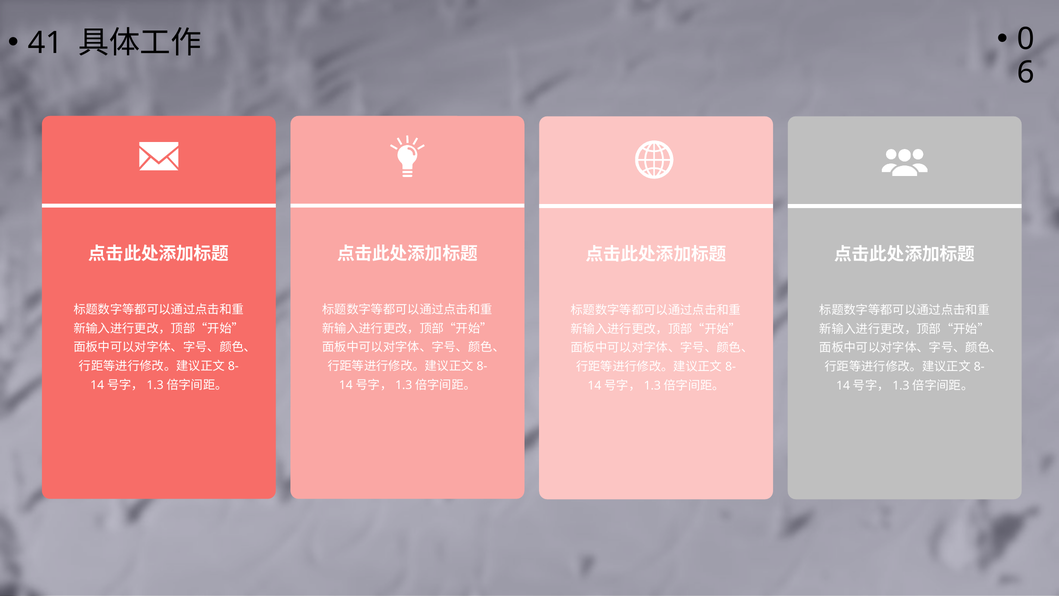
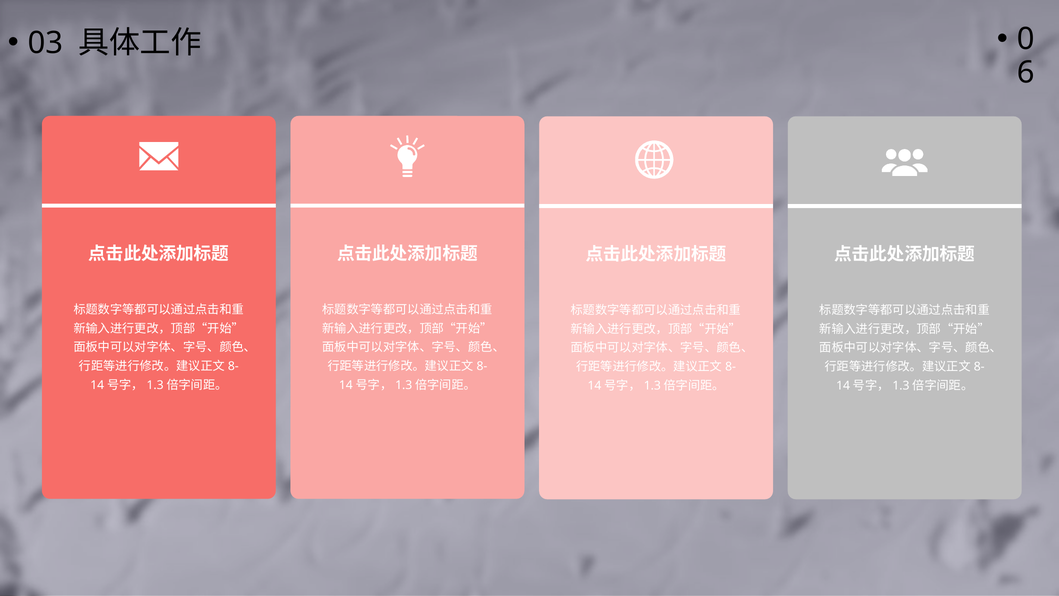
41: 41 -> 03
